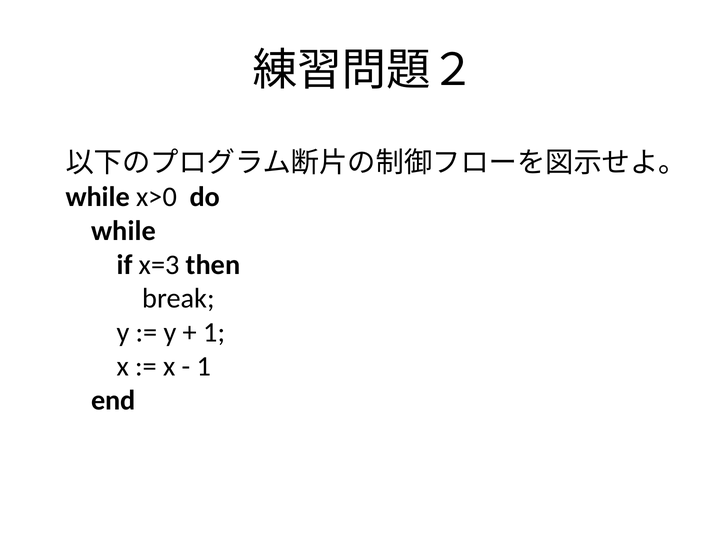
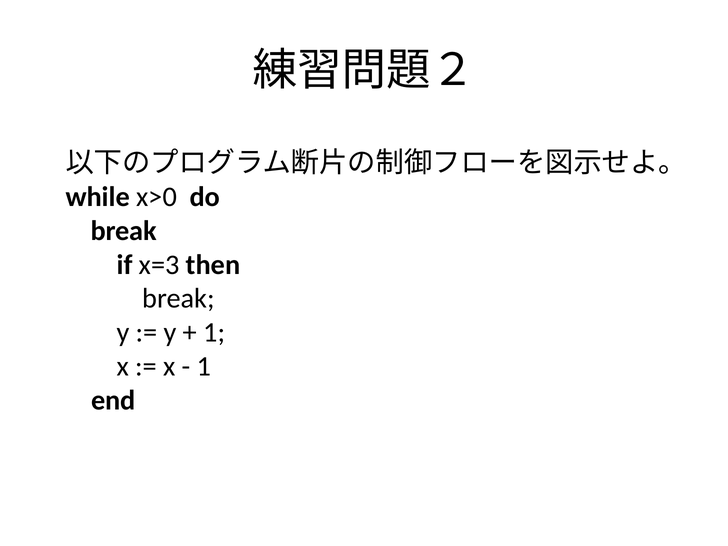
while at (123, 231): while -> break
